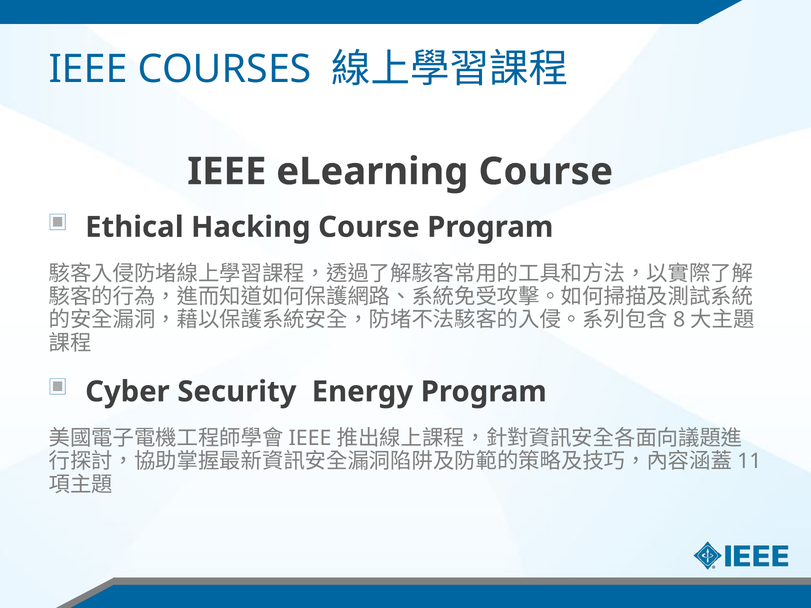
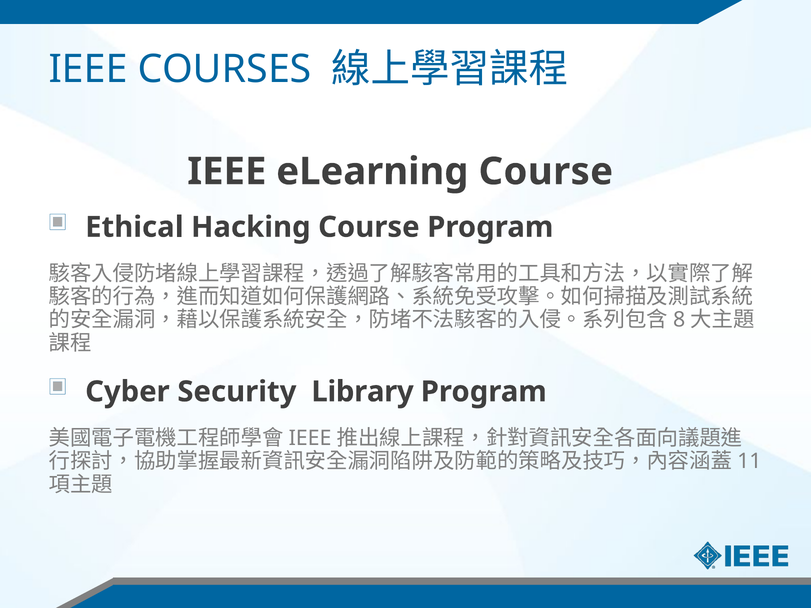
Energy: Energy -> Library
